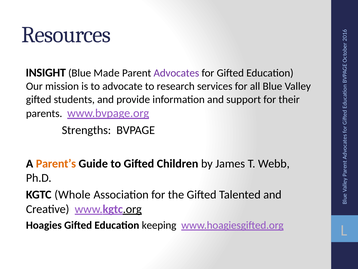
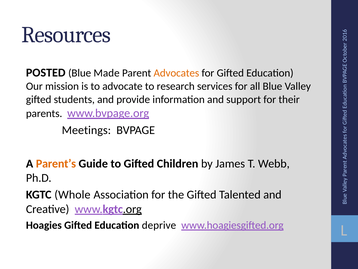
INSIGHT: INSIGHT -> POSTED
Advocates colour: purple -> orange
Strengths: Strengths -> Meetings
keeping: keeping -> deprive
